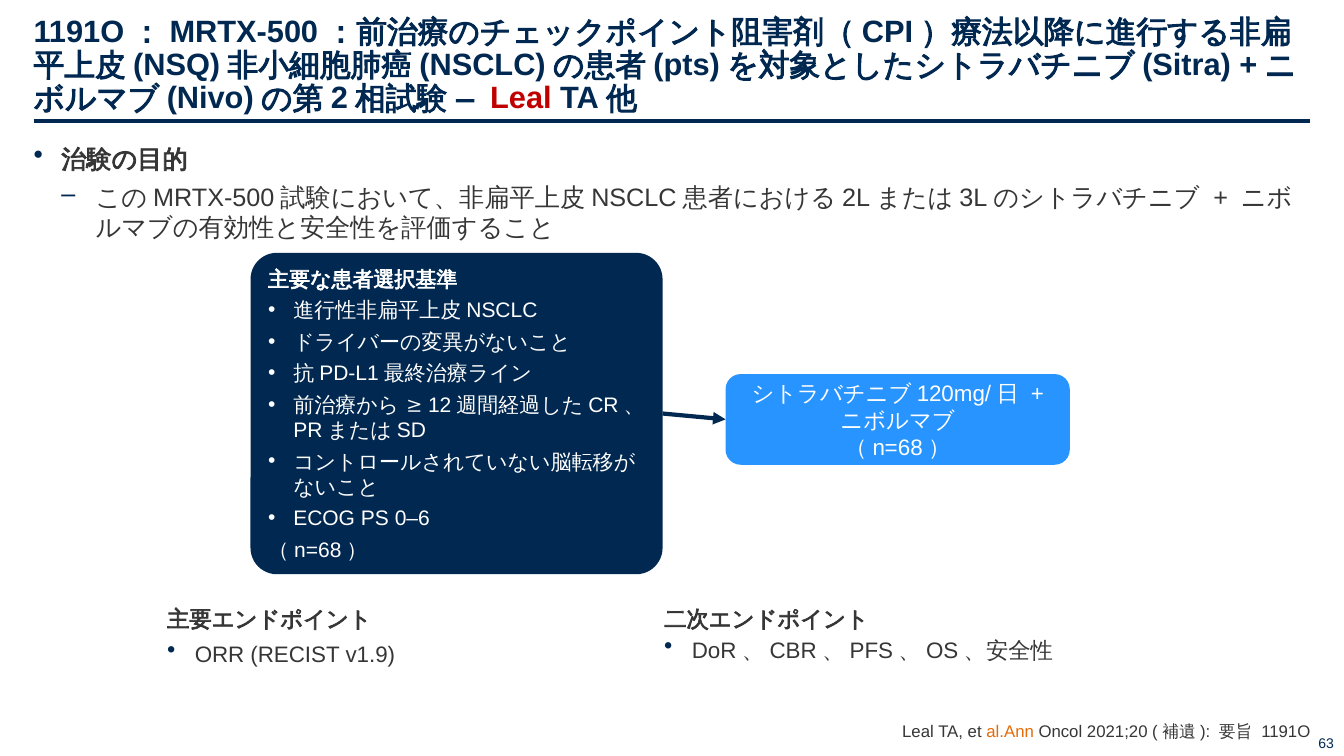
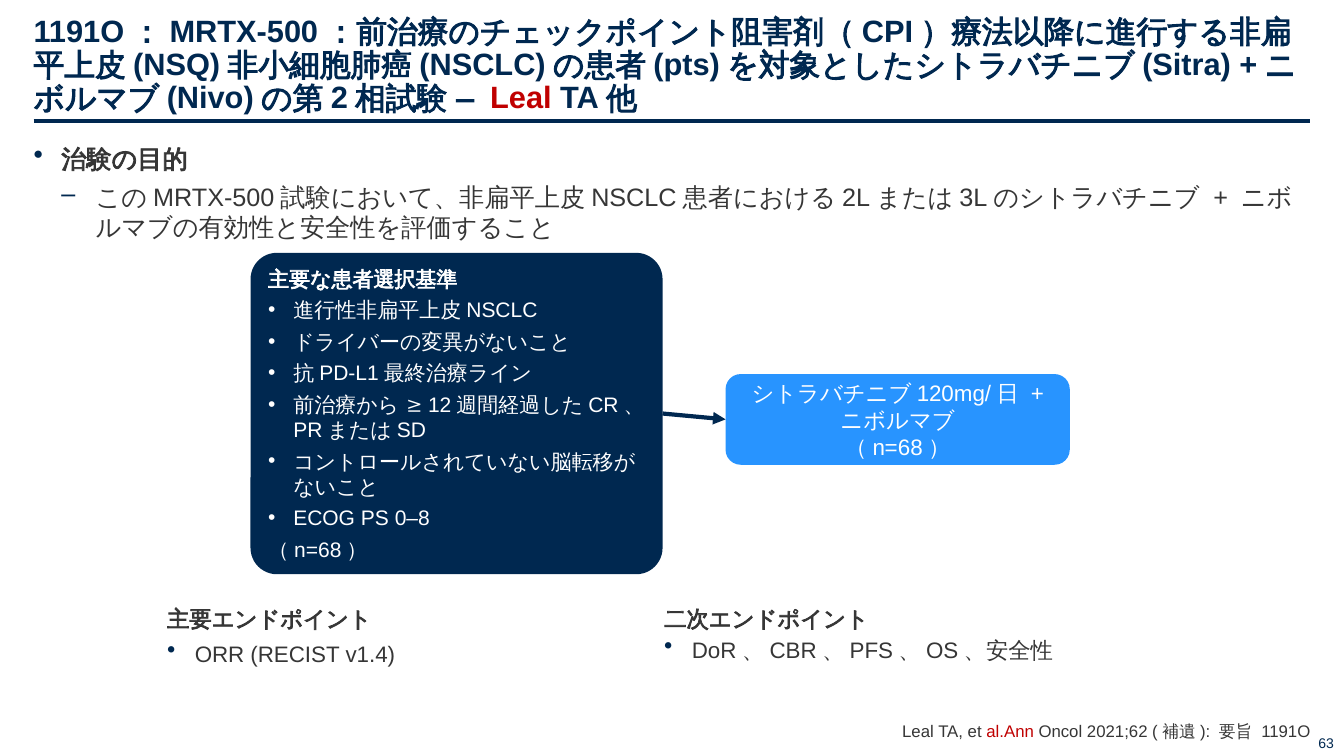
0–6: 0–6 -> 0–8
v1.9: v1.9 -> v1.4
al.Ann colour: orange -> red
2021;20: 2021;20 -> 2021;62
